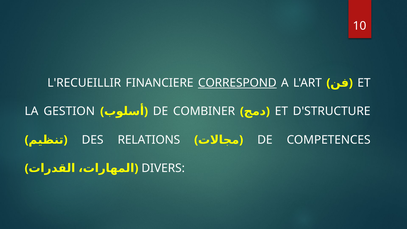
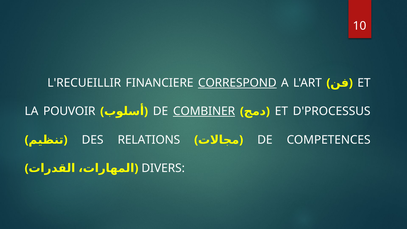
GESTION: GESTION -> POUVOIR
COMBINER underline: none -> present
D'STRUCTURE: D'STRUCTURE -> D'PROCESSUS
